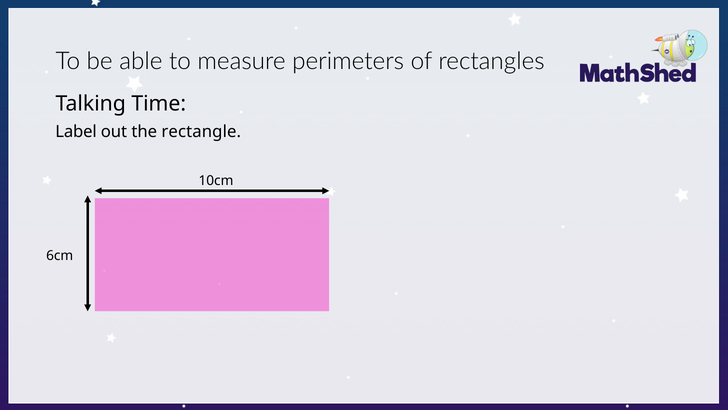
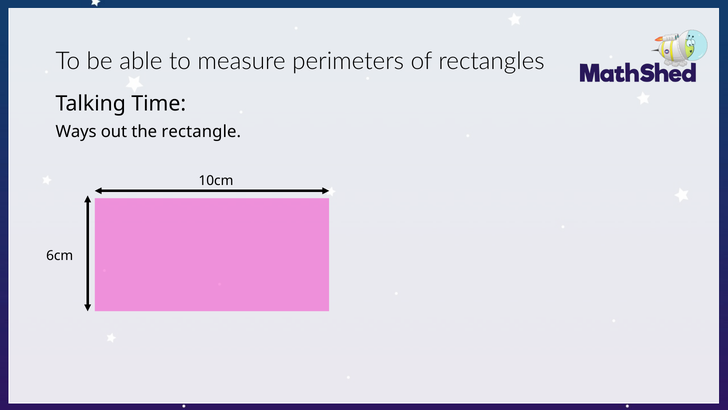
Label: Label -> Ways
